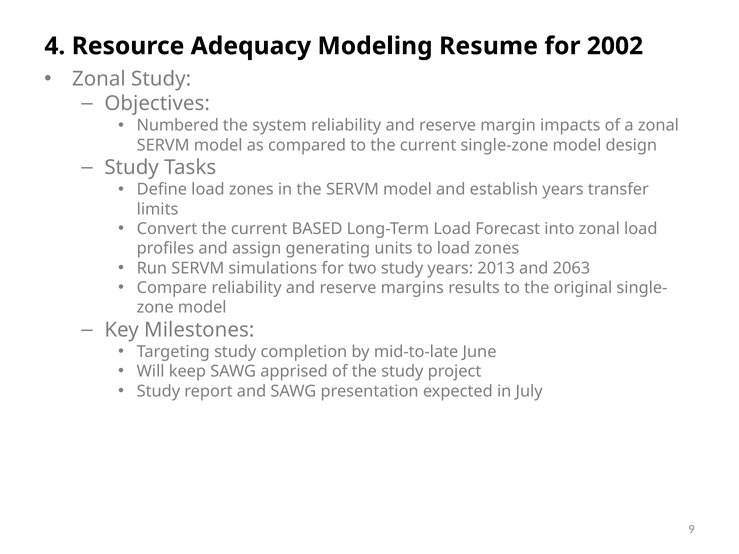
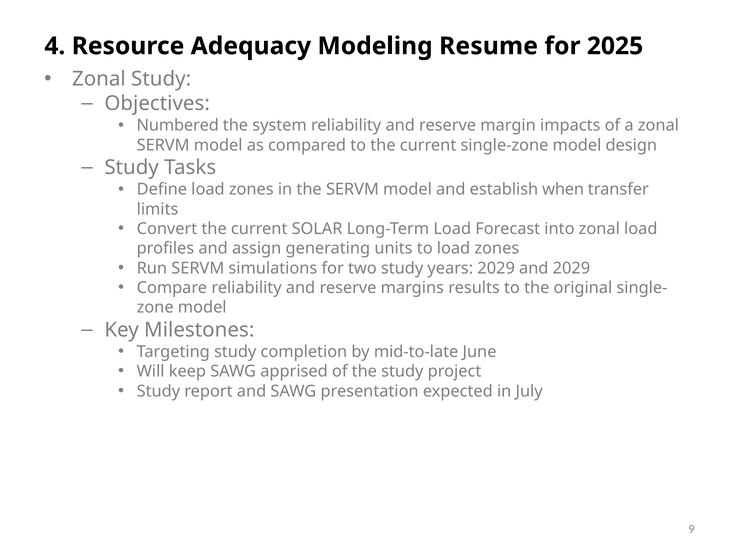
2002: 2002 -> 2025
establish years: years -> when
BASED: BASED -> SOLAR
years 2013: 2013 -> 2029
and 2063: 2063 -> 2029
